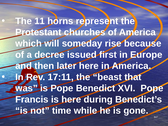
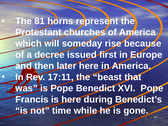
11: 11 -> 81
